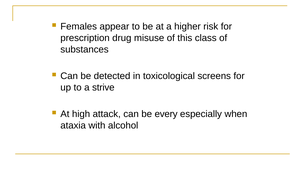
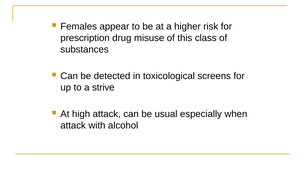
every: every -> usual
ataxia at (73, 126): ataxia -> attack
